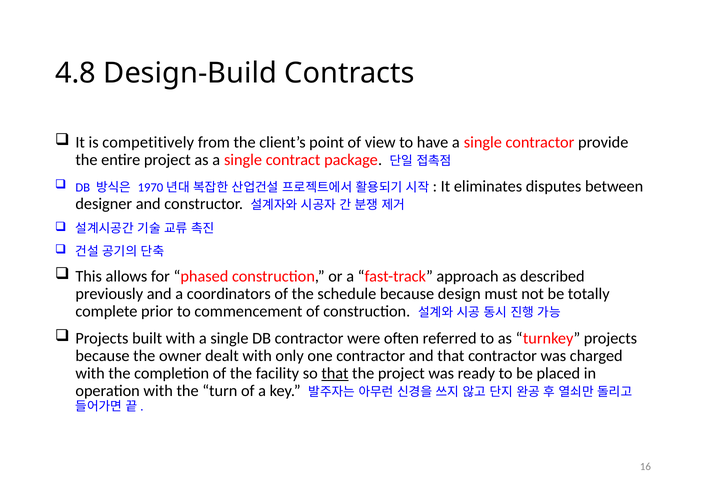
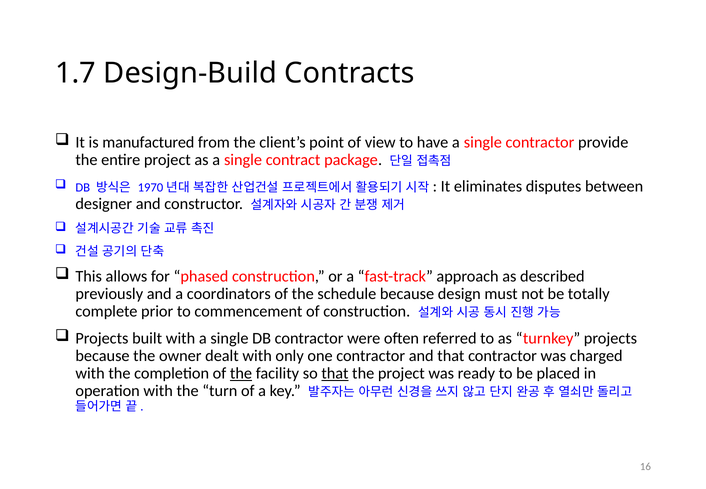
4.8: 4.8 -> 1.7
competitively: competitively -> manufactured
the at (241, 373) underline: none -> present
